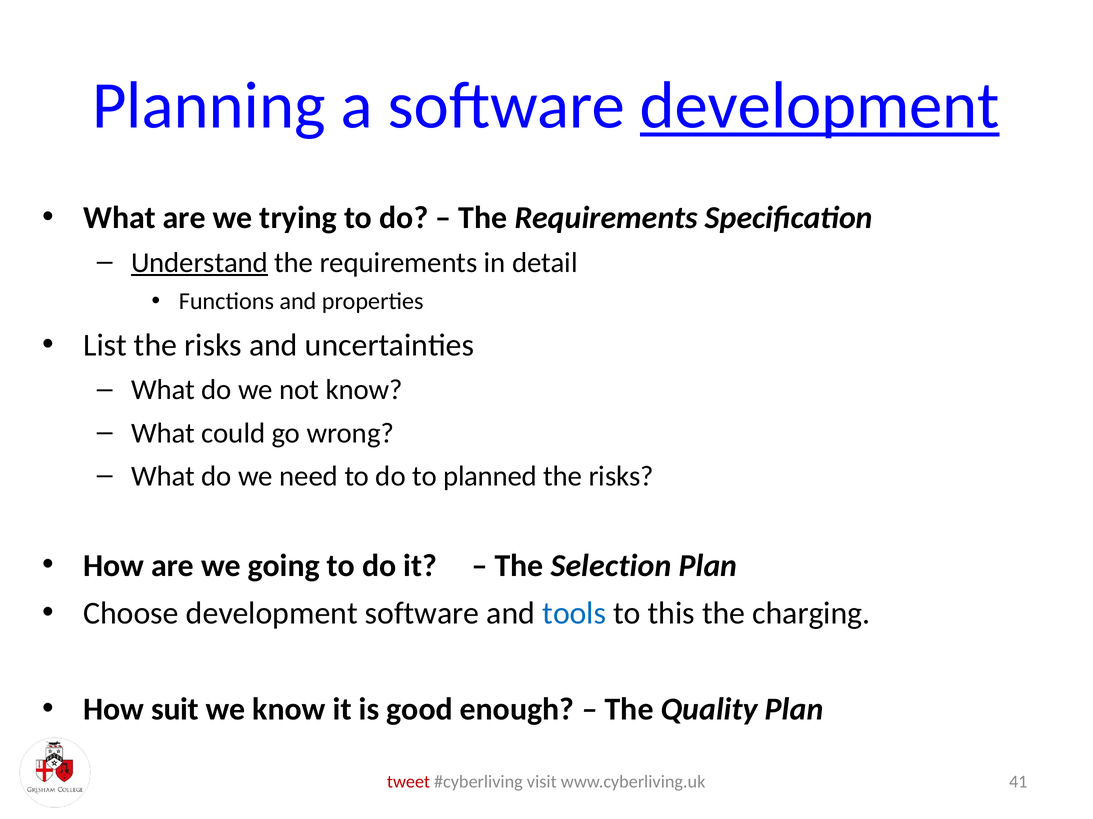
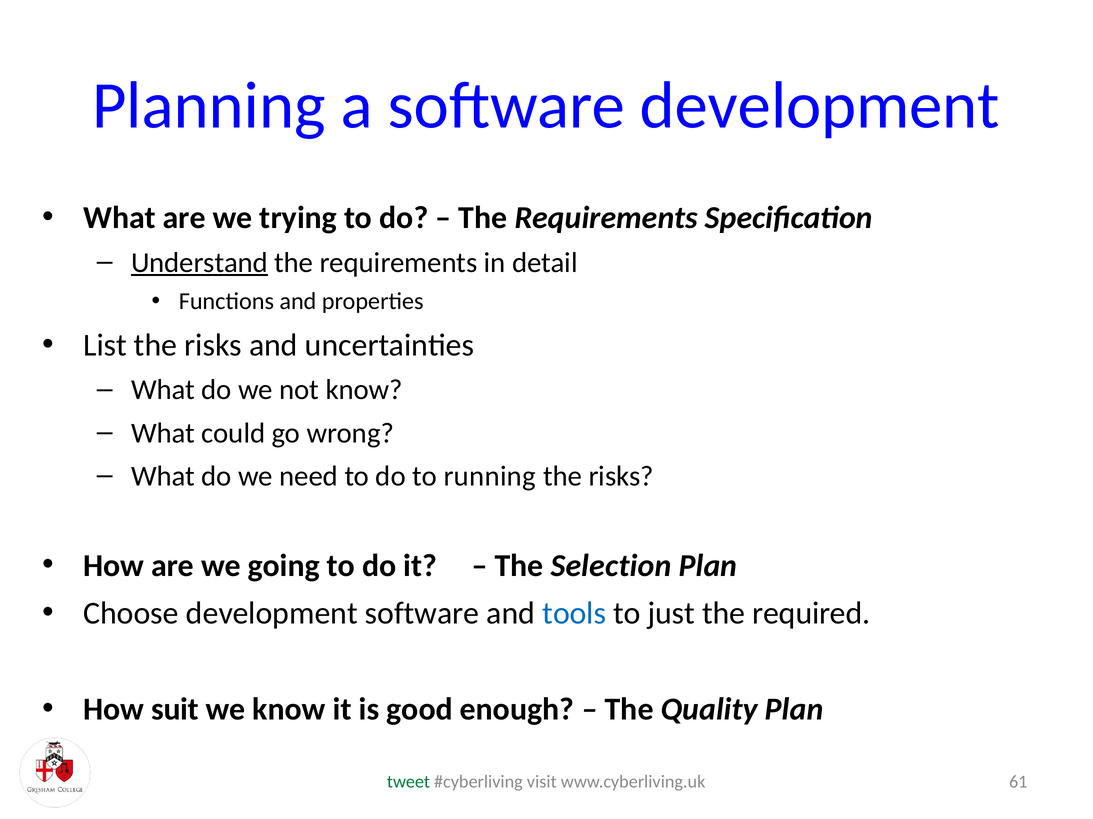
development at (820, 106) underline: present -> none
planned: planned -> running
this: this -> just
charging: charging -> required
tweet colour: red -> green
41: 41 -> 61
